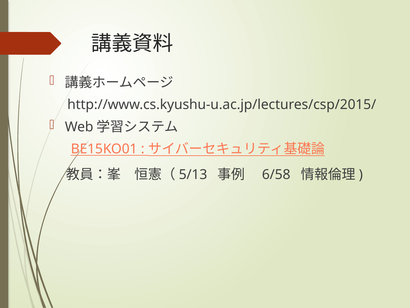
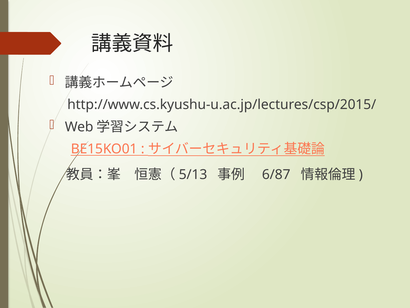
6/58: 6/58 -> 6/87
